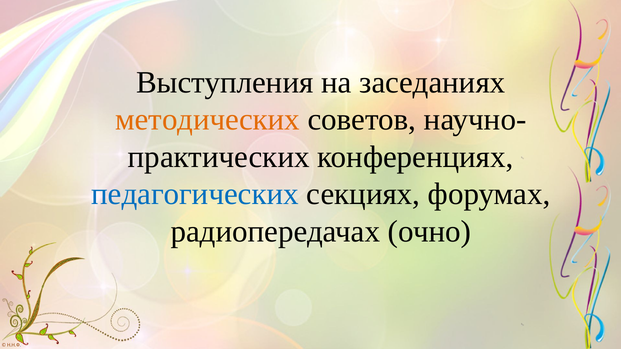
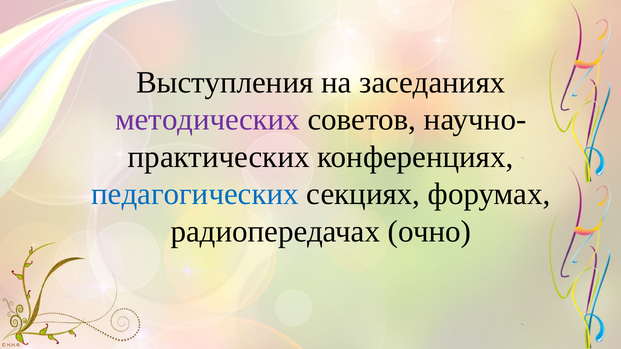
методических colour: orange -> purple
